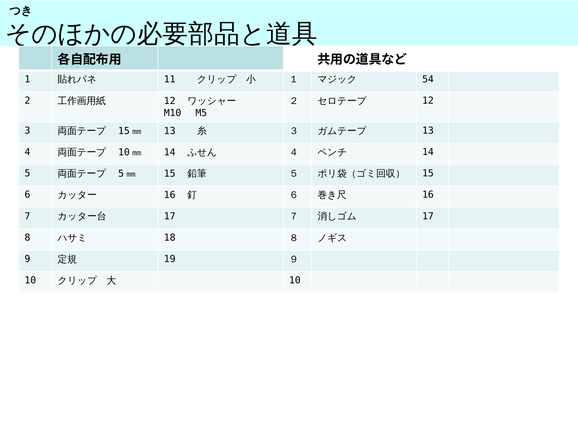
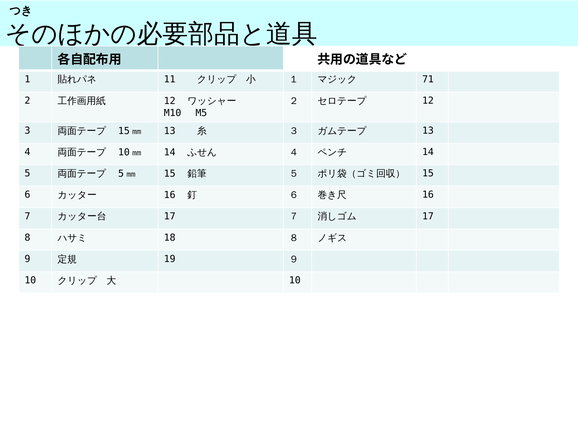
54: 54 -> 71
